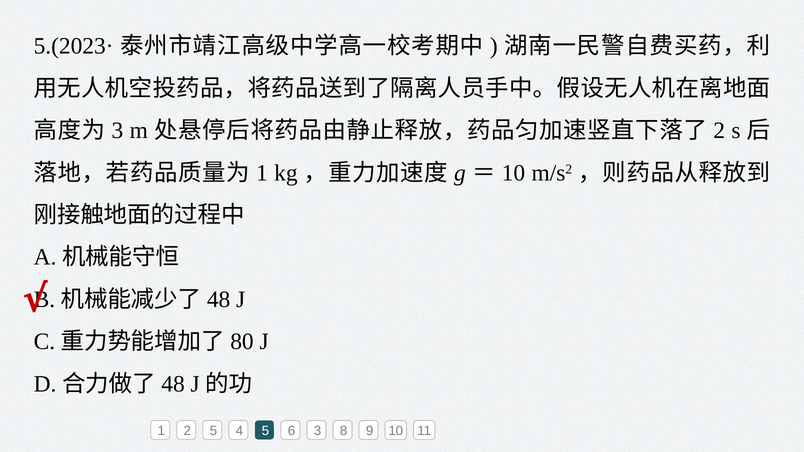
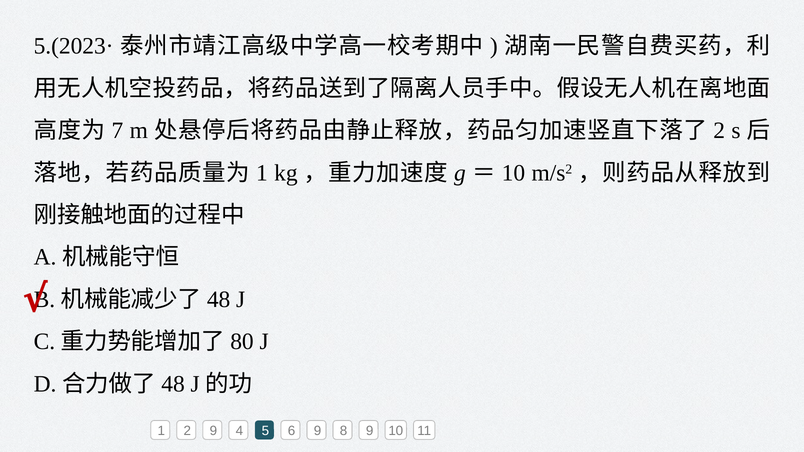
3 at (117, 131): 3 -> 7
2 5: 5 -> 9
6 3: 3 -> 9
